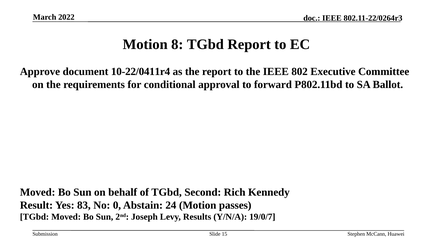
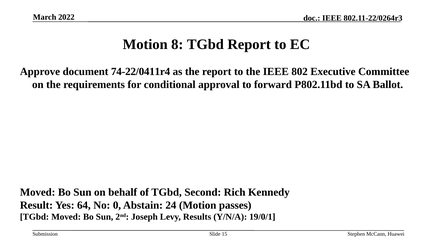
10-22/0411r4: 10-22/0411r4 -> 74-22/0411r4
83: 83 -> 64
19/0/7: 19/0/7 -> 19/0/1
